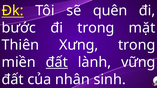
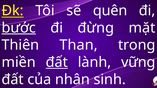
bước underline: none -> present
đi trọng: trọng -> đừng
Xưng: Xưng -> Than
